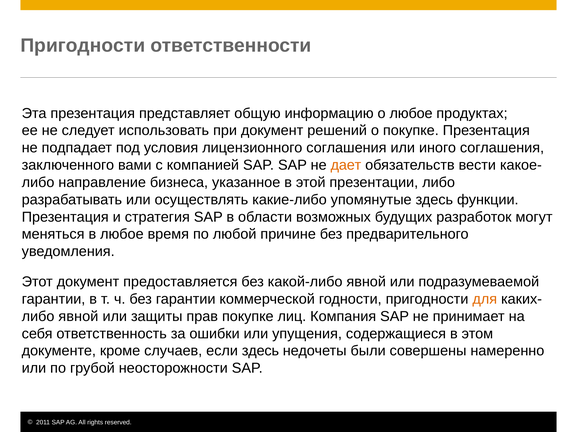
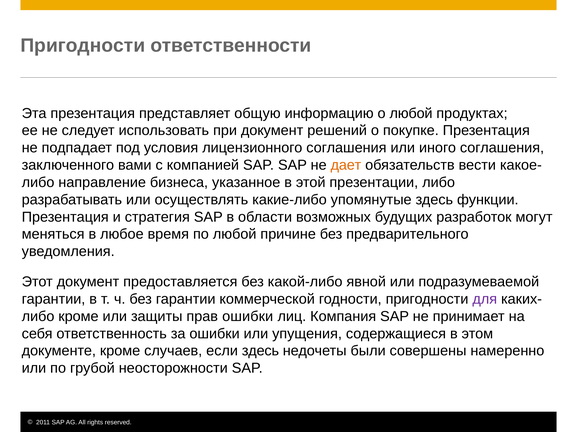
о любое: любое -> любой
для colour: orange -> purple
либо явной: явной -> кроме
прав покупке: покупке -> ошибки
